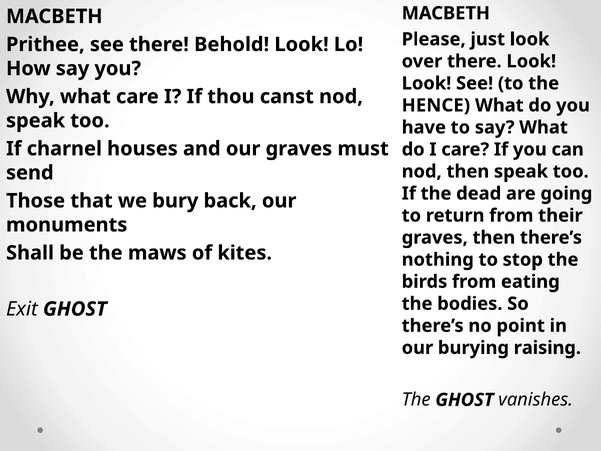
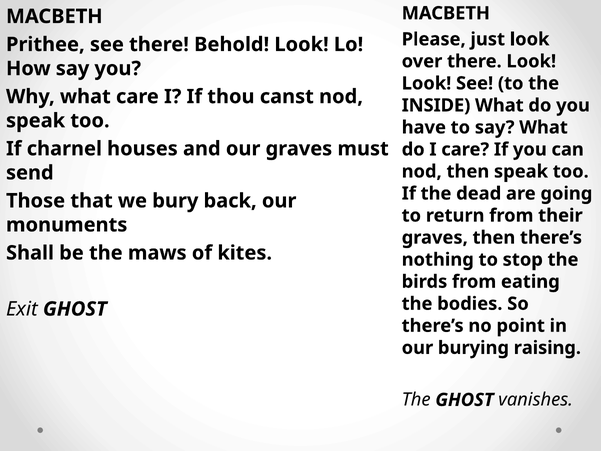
HENCE: HENCE -> INSIDE
